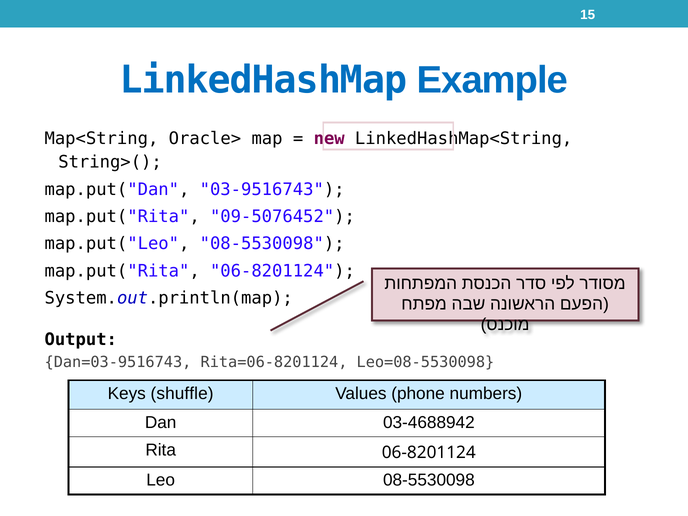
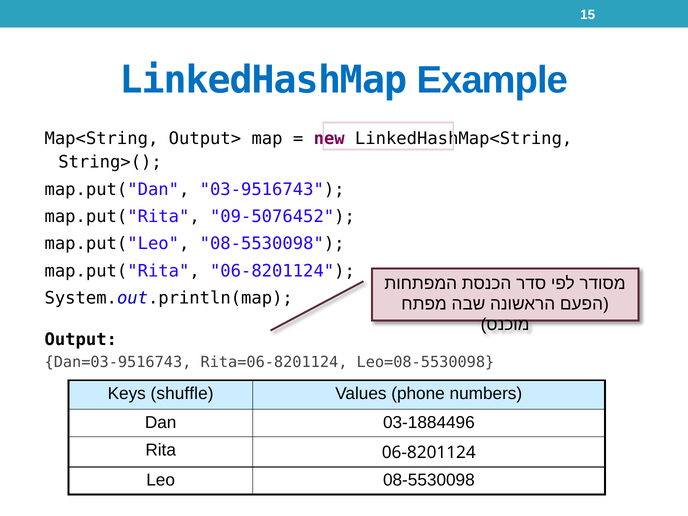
Oracle>: Oracle> -> Output>
03-4688942: 03-4688942 -> 03-1884496
